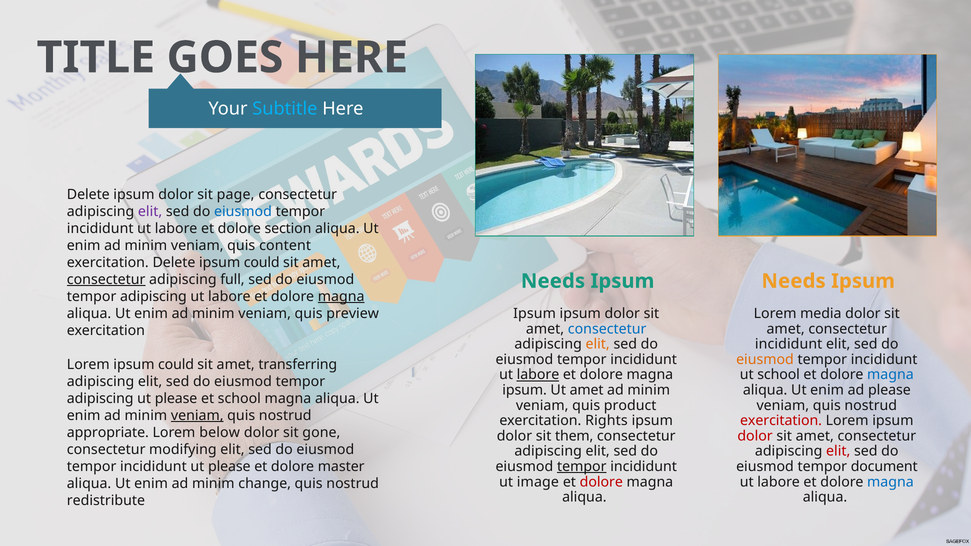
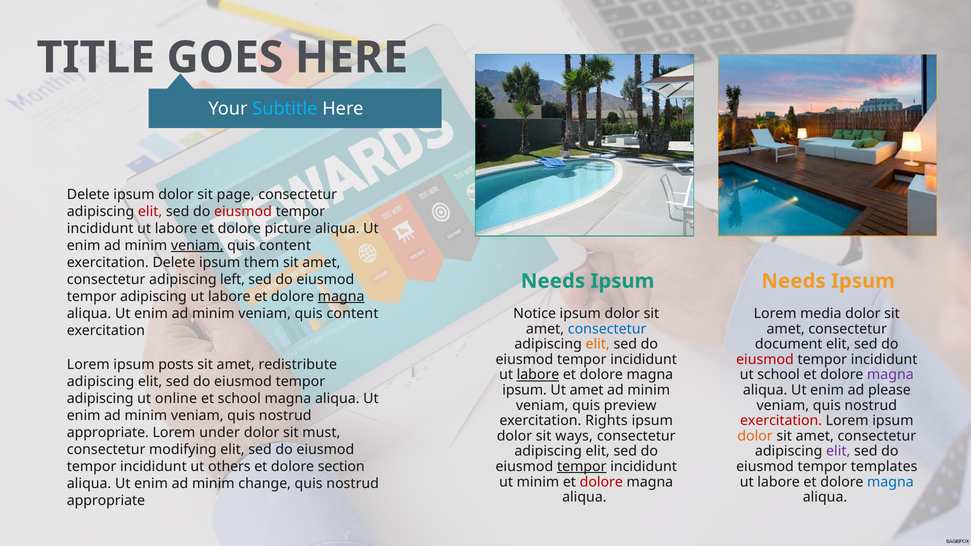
elit at (150, 212) colour: purple -> red
eiusmod at (243, 212) colour: blue -> red
section: section -> picture
veniam at (197, 246) underline: none -> present
could at (262, 263): could -> them
consectetur at (106, 280) underline: present -> none
full: full -> left
preview at (353, 314): preview -> content
Ipsum at (535, 314): Ipsum -> Notice
incididunt at (789, 344): incididunt -> document
eiusmod at (765, 360) colour: orange -> red
Lorem ipsum could: could -> posts
transferring: transferring -> redistribute
magna at (890, 375) colour: blue -> purple
please at (176, 399): please -> online
product: product -> preview
veniam at (197, 416) underline: present -> none
below: below -> under
gone: gone -> must
them: them -> ways
dolor at (755, 436) colour: red -> orange
elit at (838, 451) colour: red -> purple
incididunt ut please: please -> others
master: master -> section
document: document -> templates
ut image: image -> minim
redistribute at (106, 501): redistribute -> appropriate
